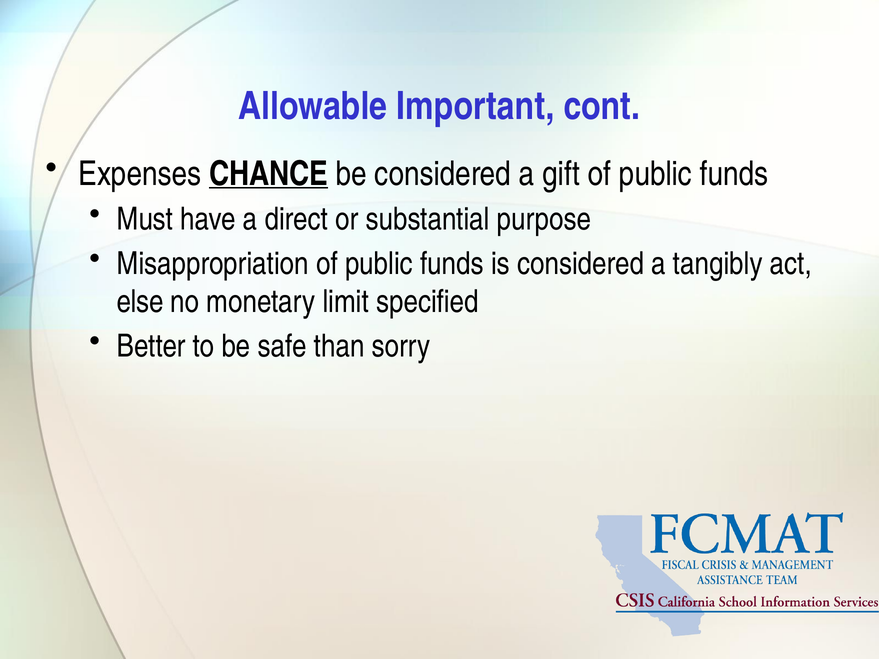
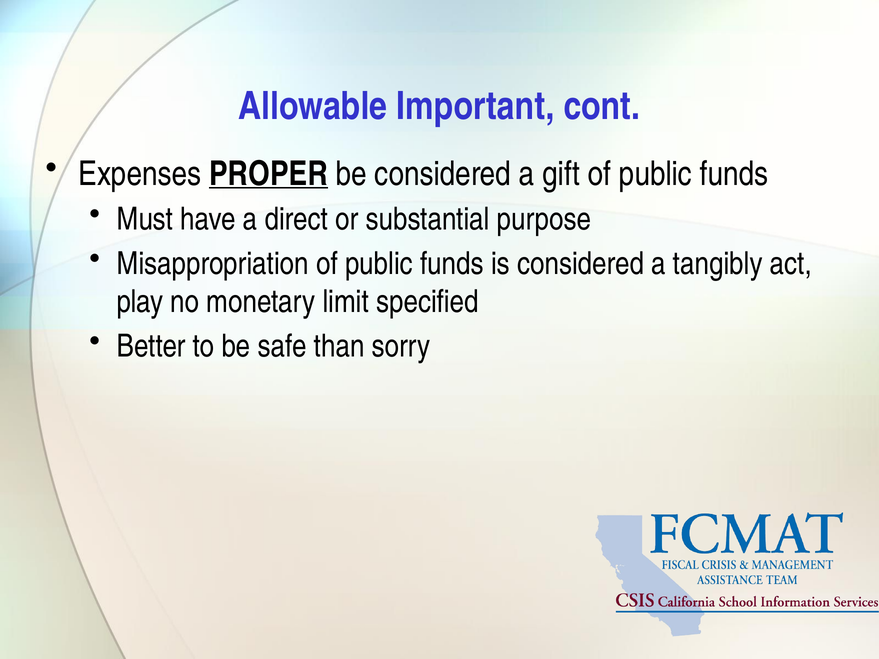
CHANCE: CHANCE -> PROPER
else: else -> play
